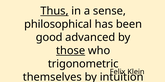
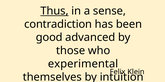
philosophical: philosophical -> contradiction
those underline: present -> none
trigonometric: trigonometric -> experimental
